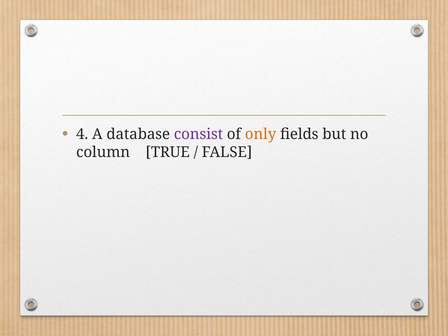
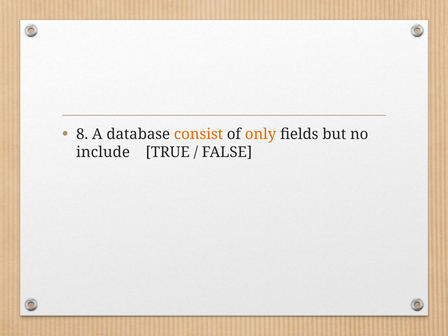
4: 4 -> 8
consist colour: purple -> orange
column: column -> include
